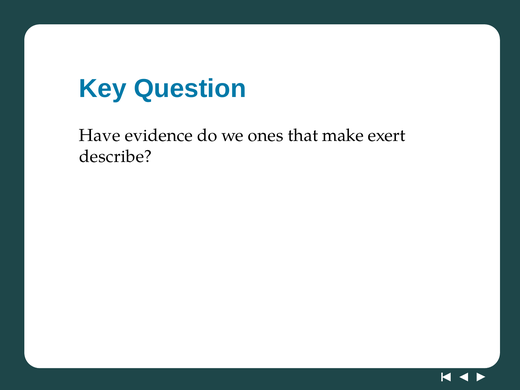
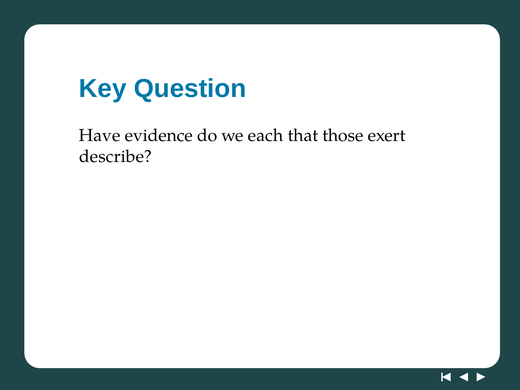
ones: ones -> each
make: make -> those
